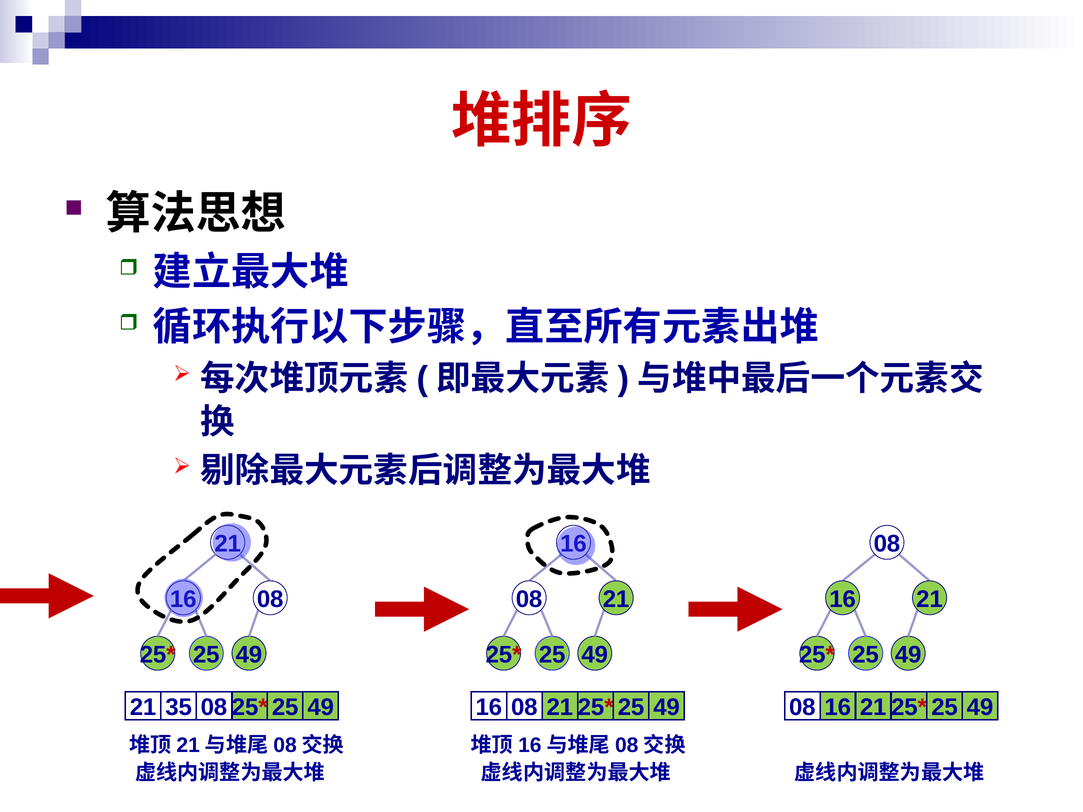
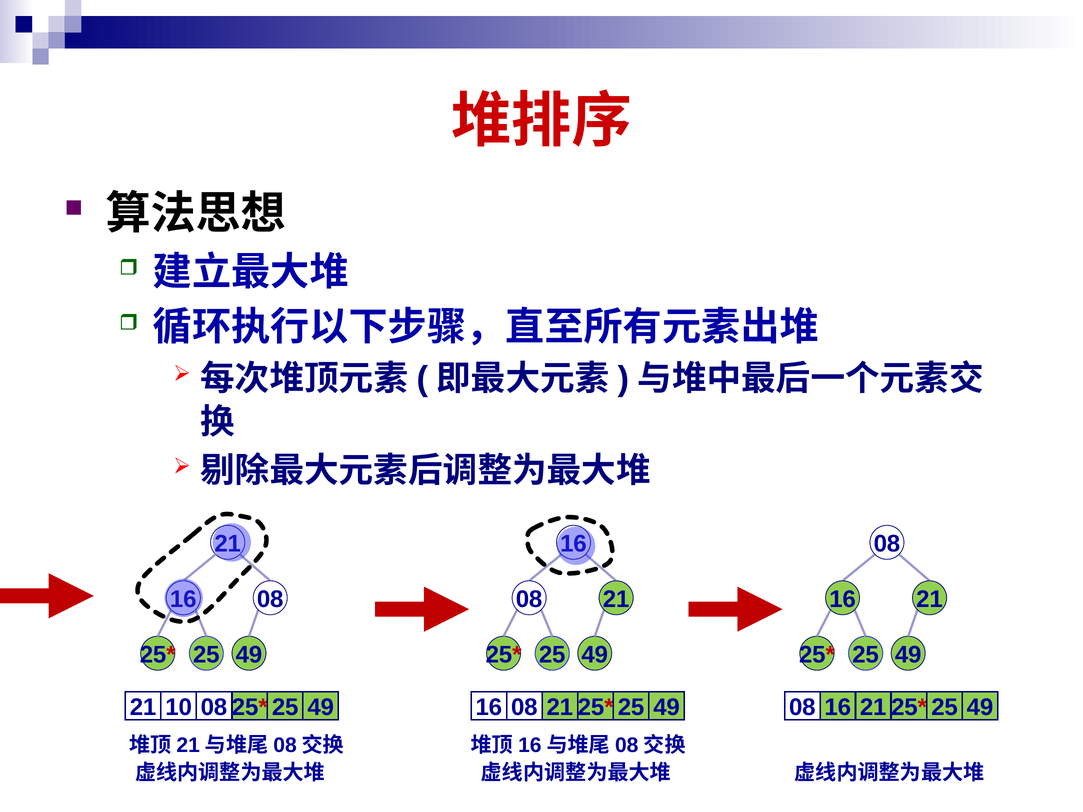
35: 35 -> 10
